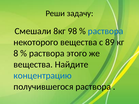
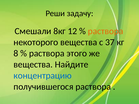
98: 98 -> 12
раствора at (106, 31) colour: blue -> orange
89: 89 -> 37
